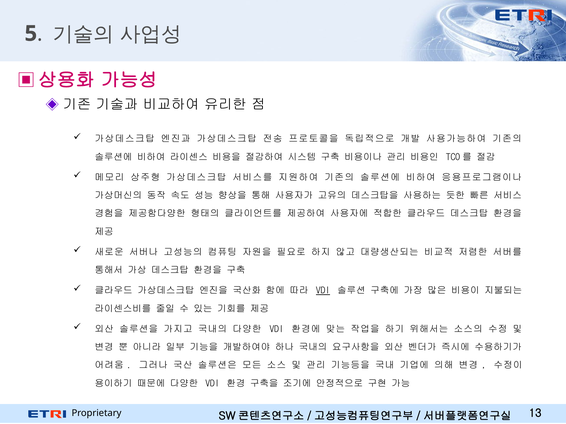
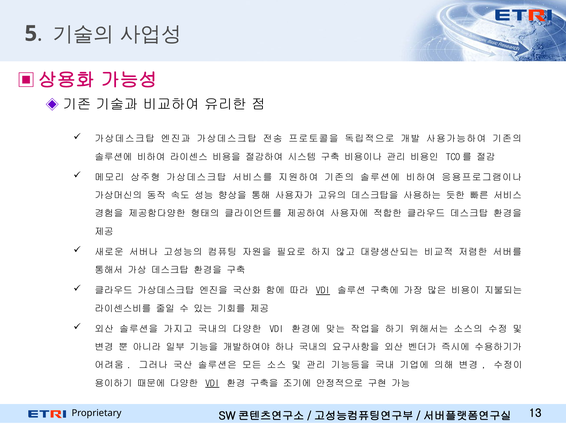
VDI at (212, 384) underline: none -> present
